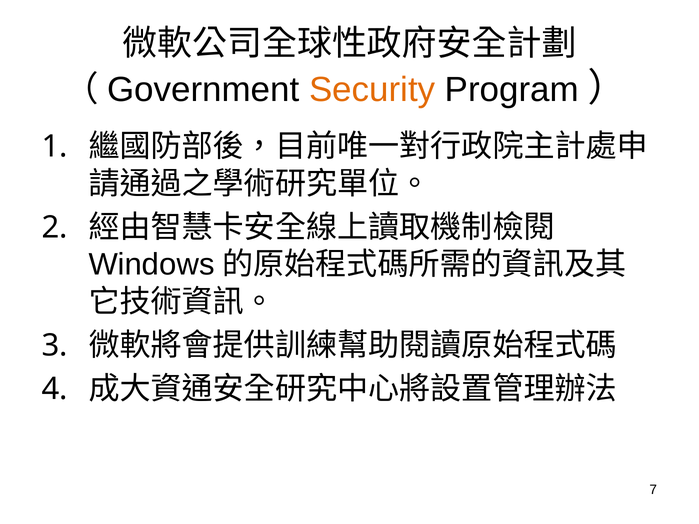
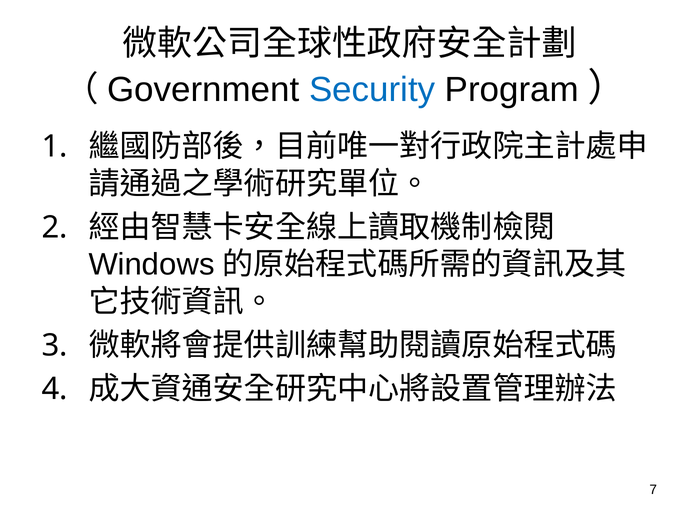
Security colour: orange -> blue
